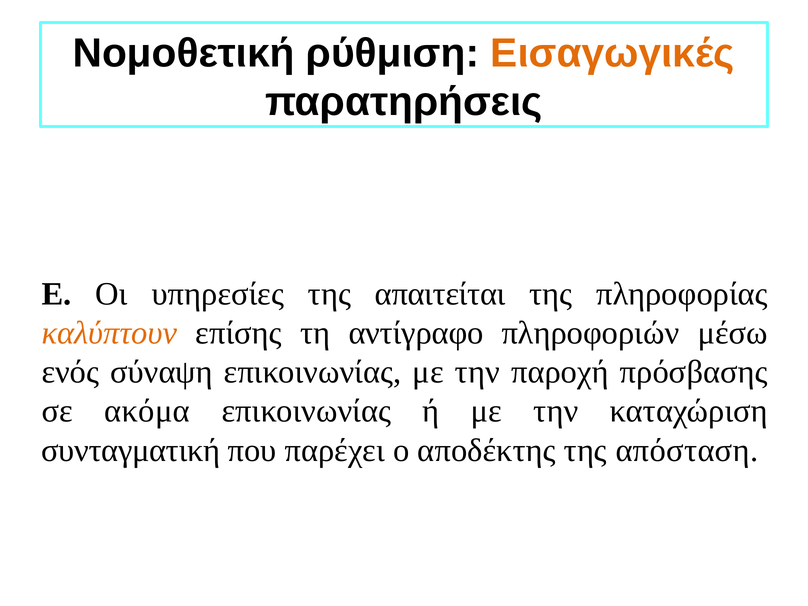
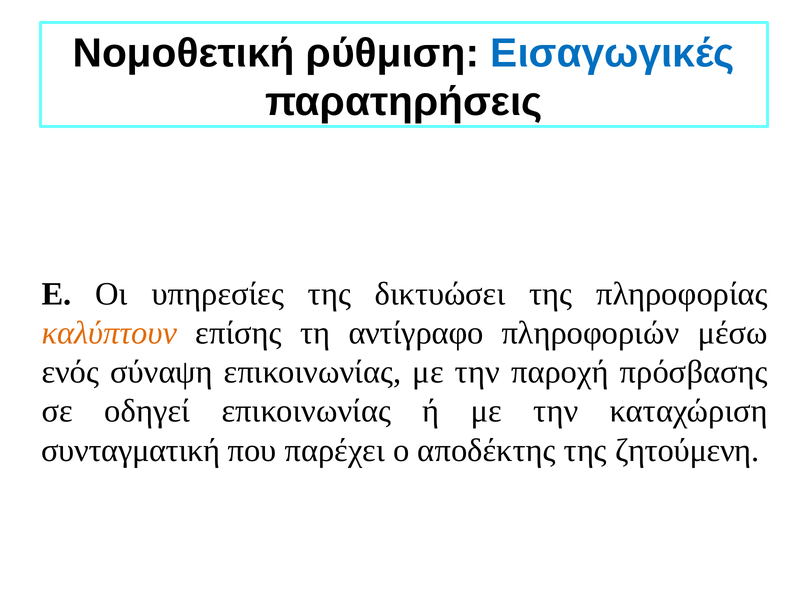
Εισαγωγικές colour: orange -> blue
απαιτείται: απαιτείται -> δικτυώσει
ακόμα: ακόμα -> οδηγεί
απόσταση: απόσταση -> ζητούμενη
